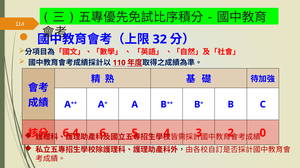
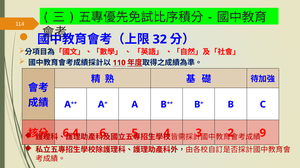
0: 0 -> 9
